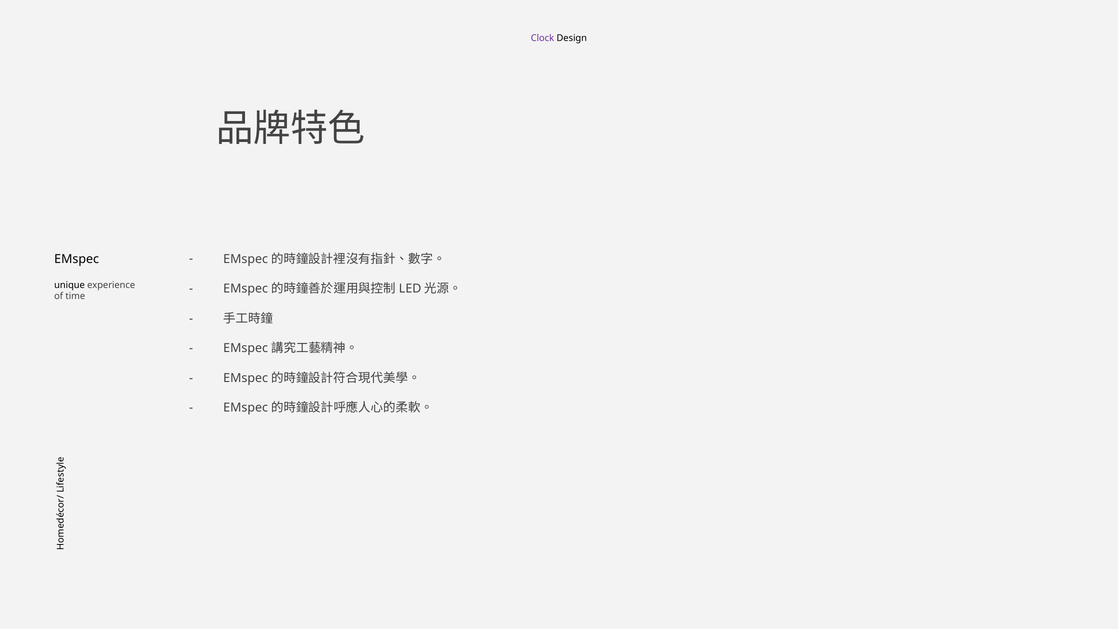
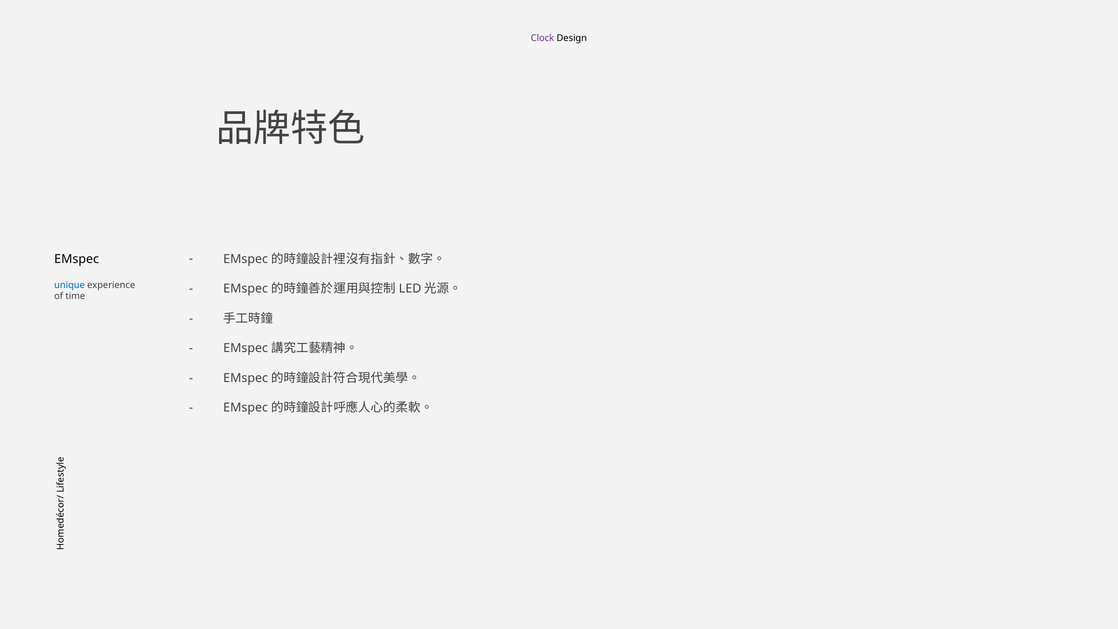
unique colour: black -> blue
